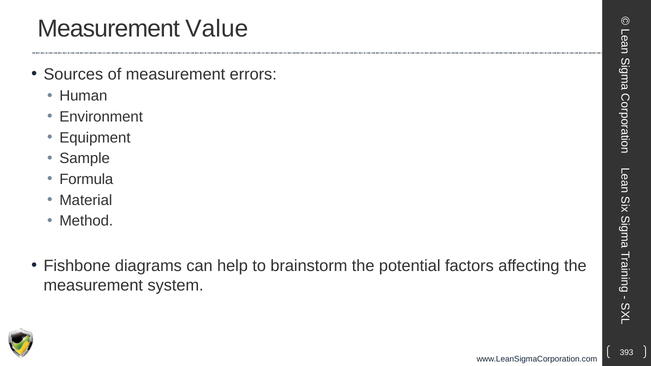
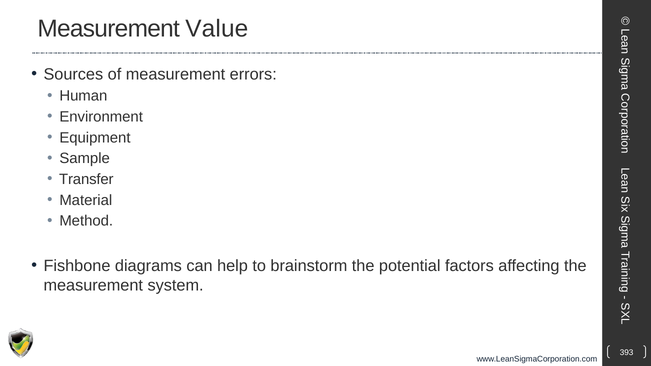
Formula: Formula -> Transfer
